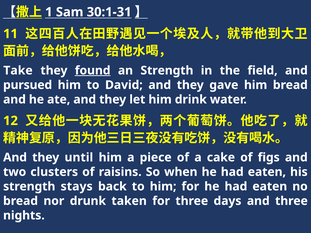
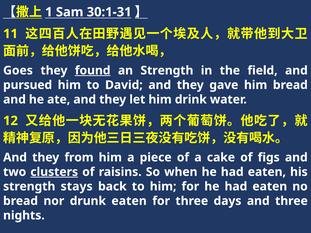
Take: Take -> Goes
until: until -> from
clusters underline: none -> present
drunk taken: taken -> eaten
